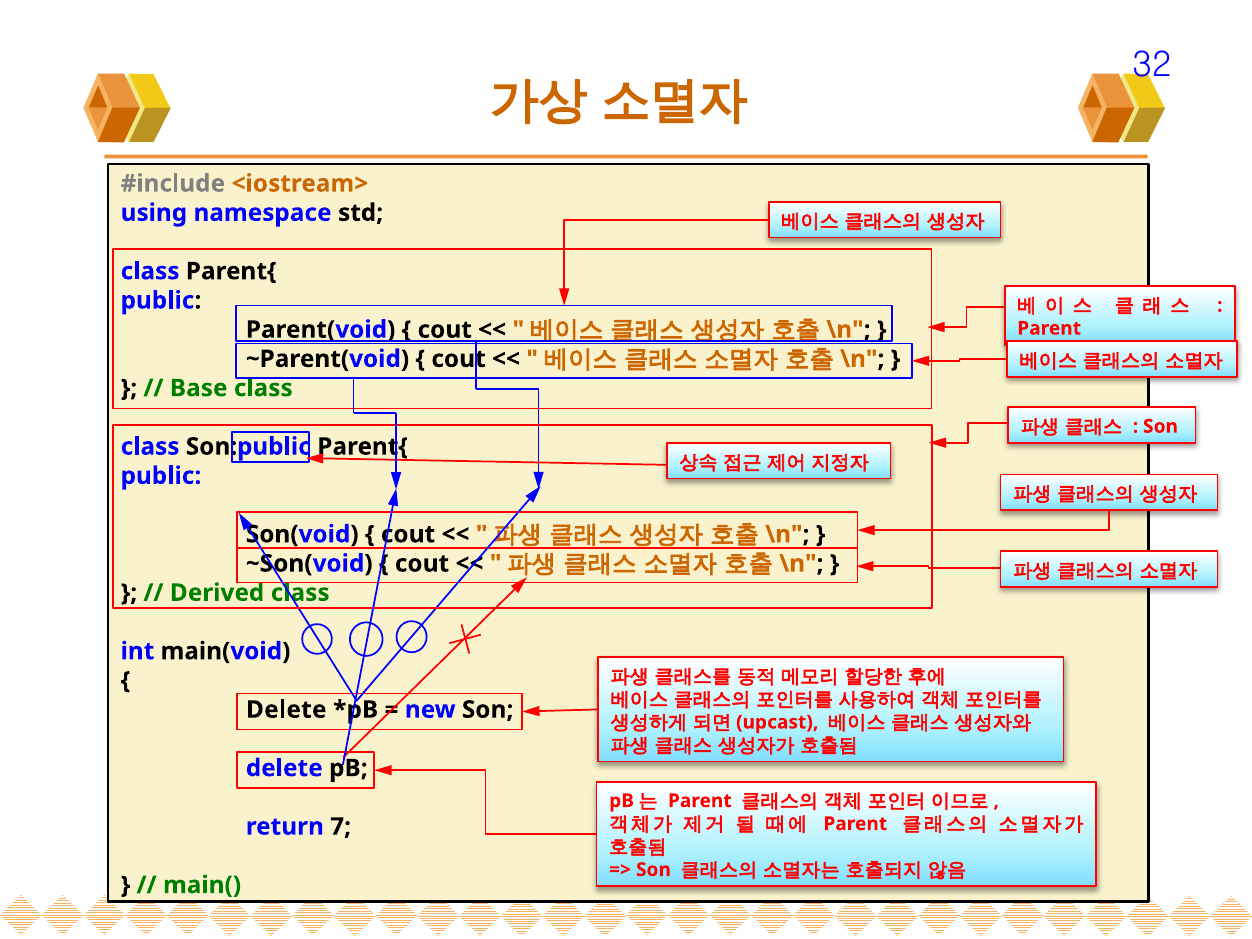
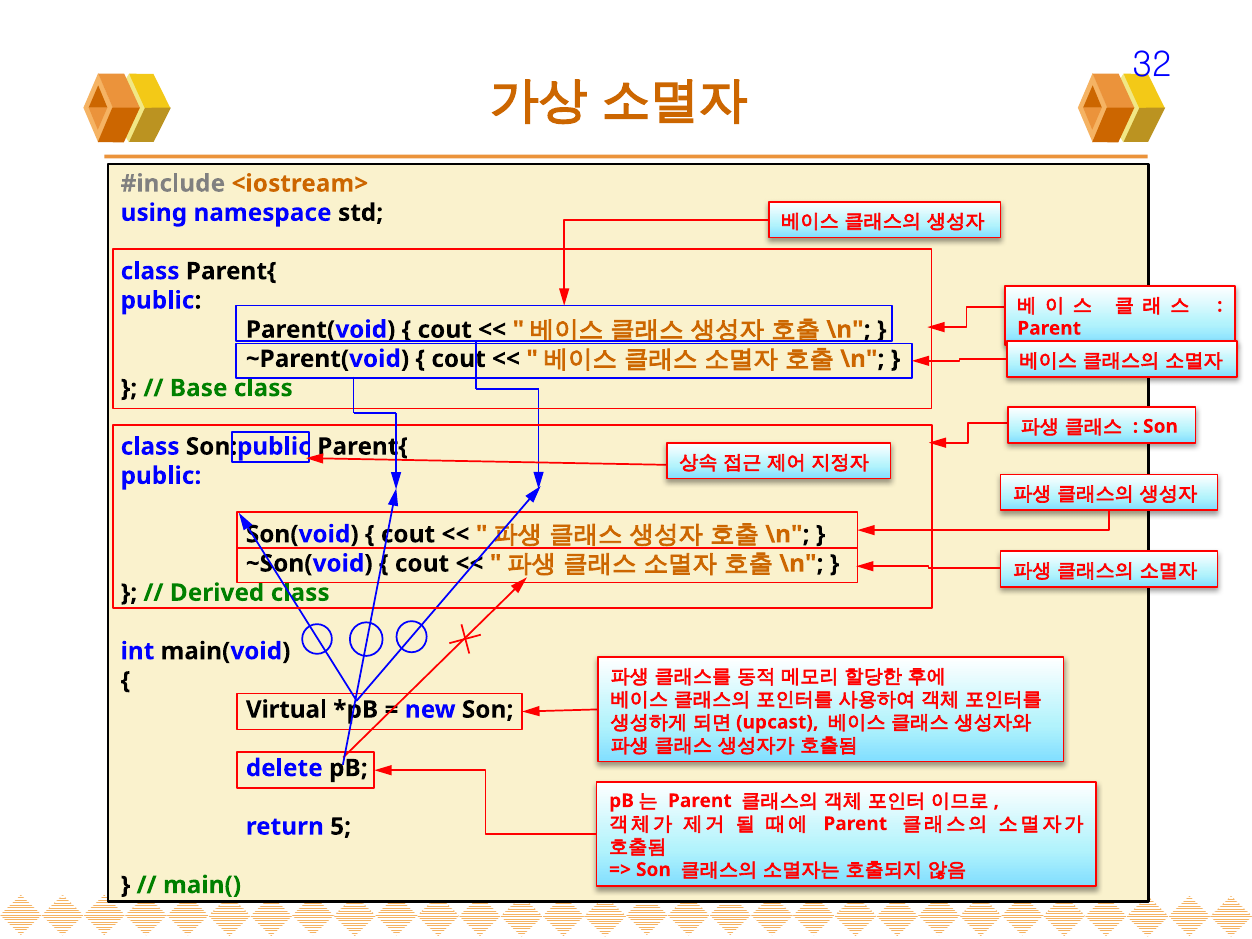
Delete at (286, 710): Delete -> Virtual
7: 7 -> 5
